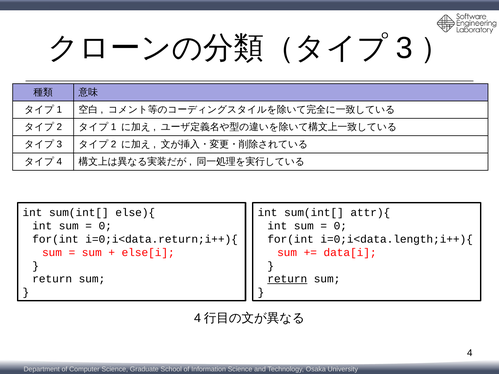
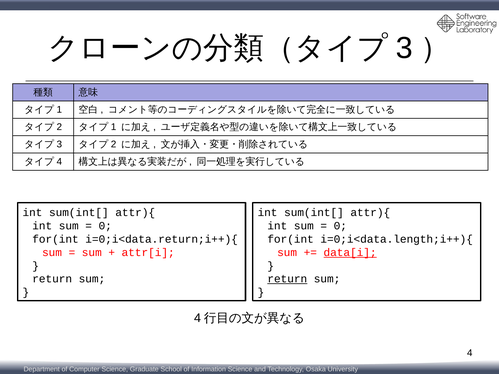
else){ at (135, 213): else){ -> attr){
else[i: else[i -> attr[i
data[i underline: none -> present
